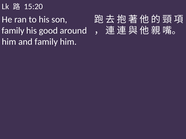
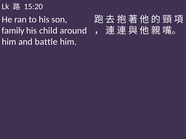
good: good -> child
and family: family -> battle
